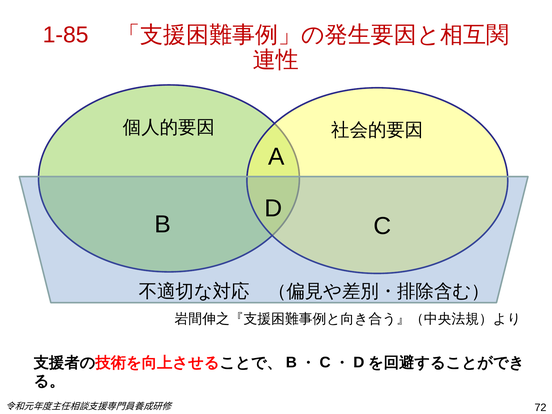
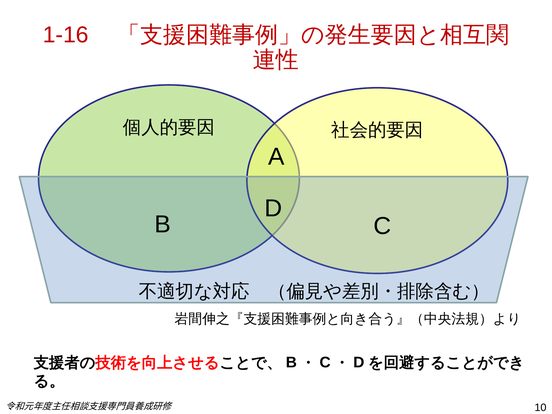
1-85: 1-85 -> 1-16
72: 72 -> 10
